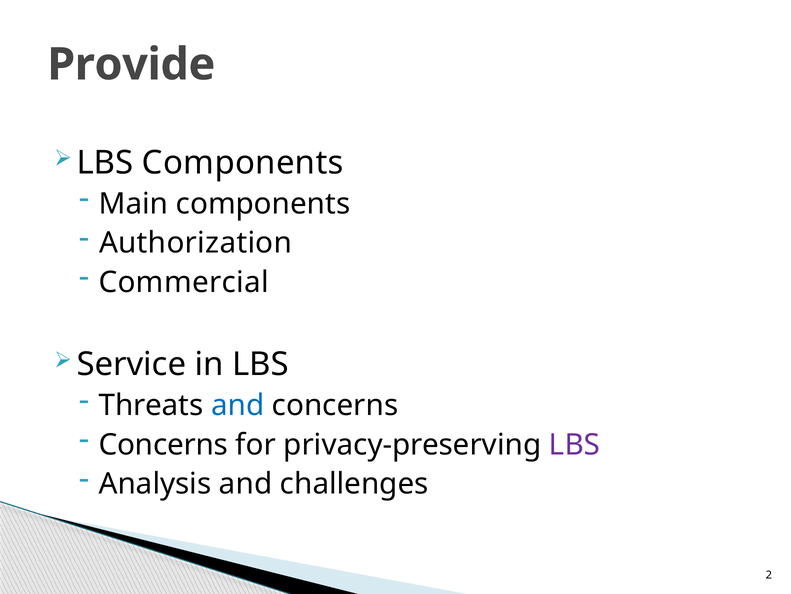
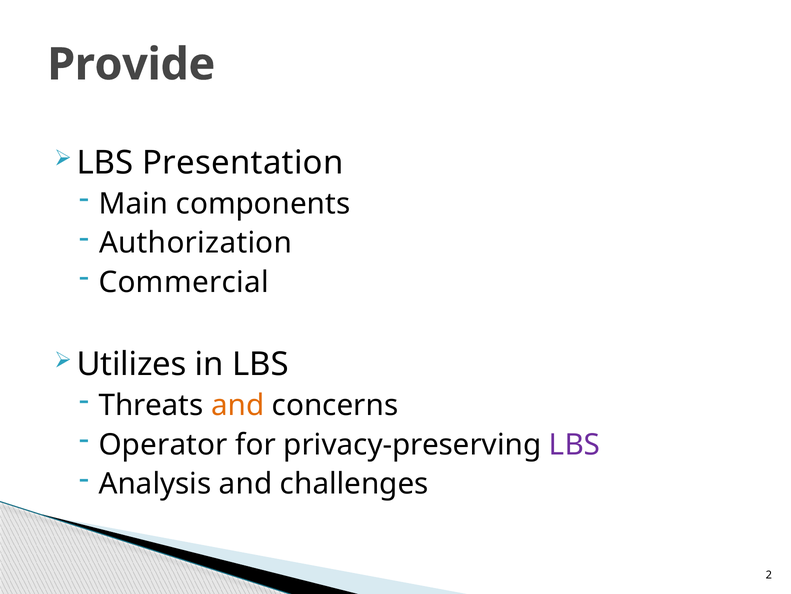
LBS Components: Components -> Presentation
Service: Service -> Utilizes
and at (238, 405) colour: blue -> orange
Concerns at (163, 444): Concerns -> Operator
